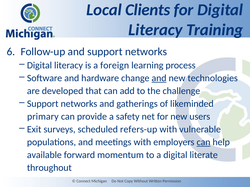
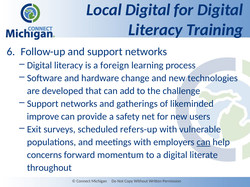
Local Clients: Clients -> Digital
and at (159, 78) underline: present -> none
primary: primary -> improve
available: available -> concerns
